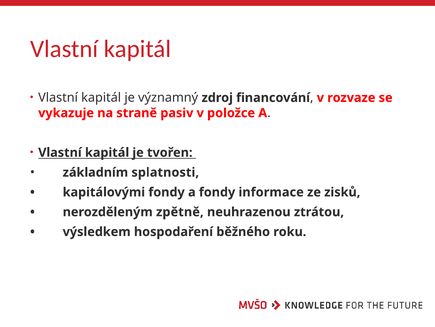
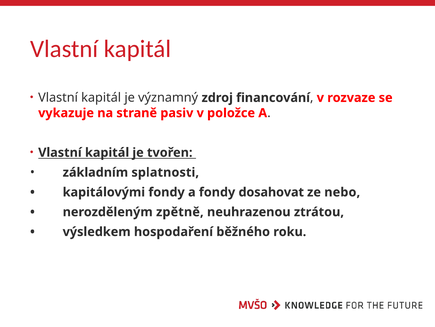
informace: informace -> dosahovat
zisků: zisků -> nebo
